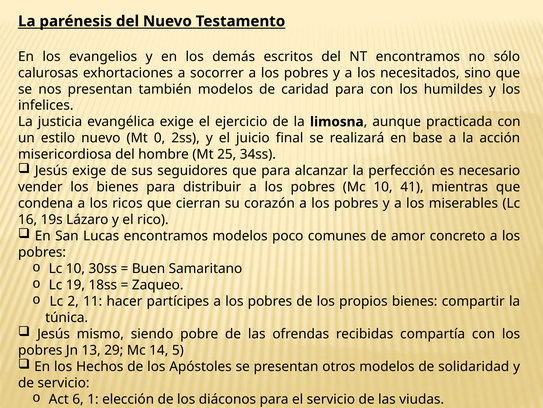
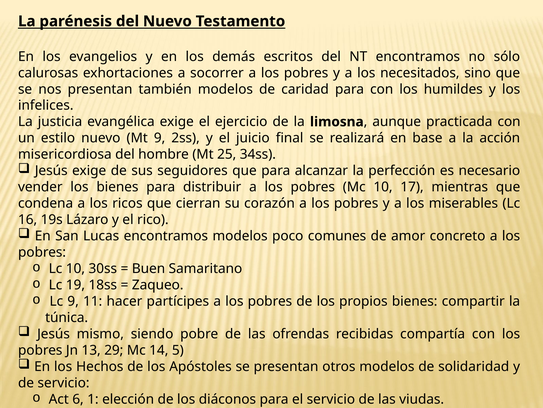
Mt 0: 0 -> 9
41: 41 -> 17
Lc 2: 2 -> 9
